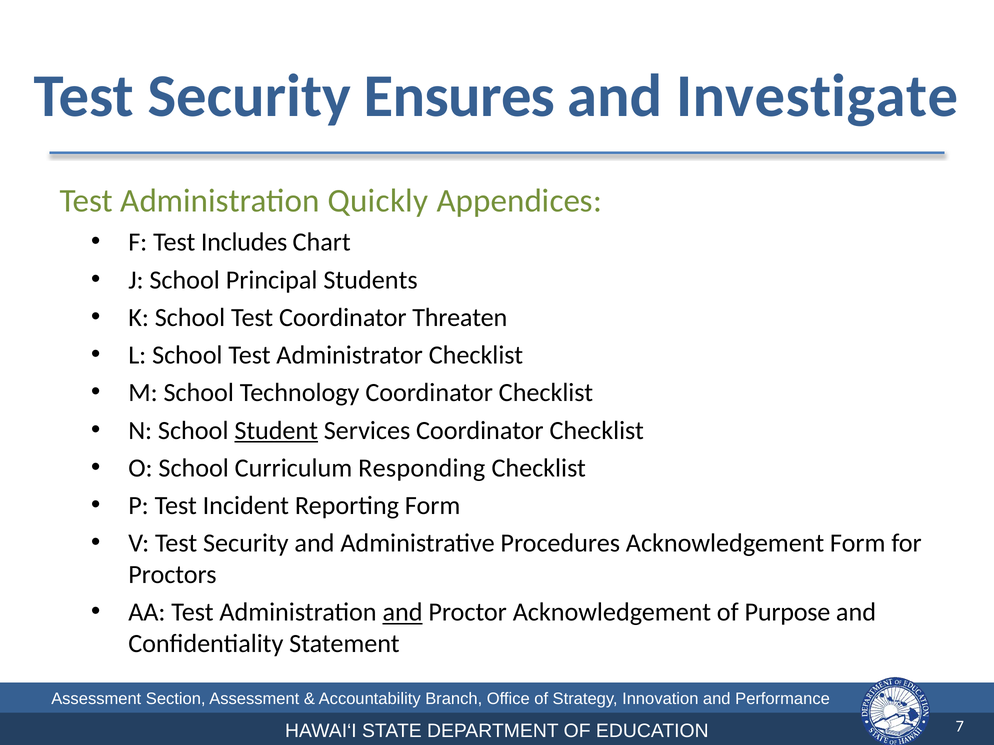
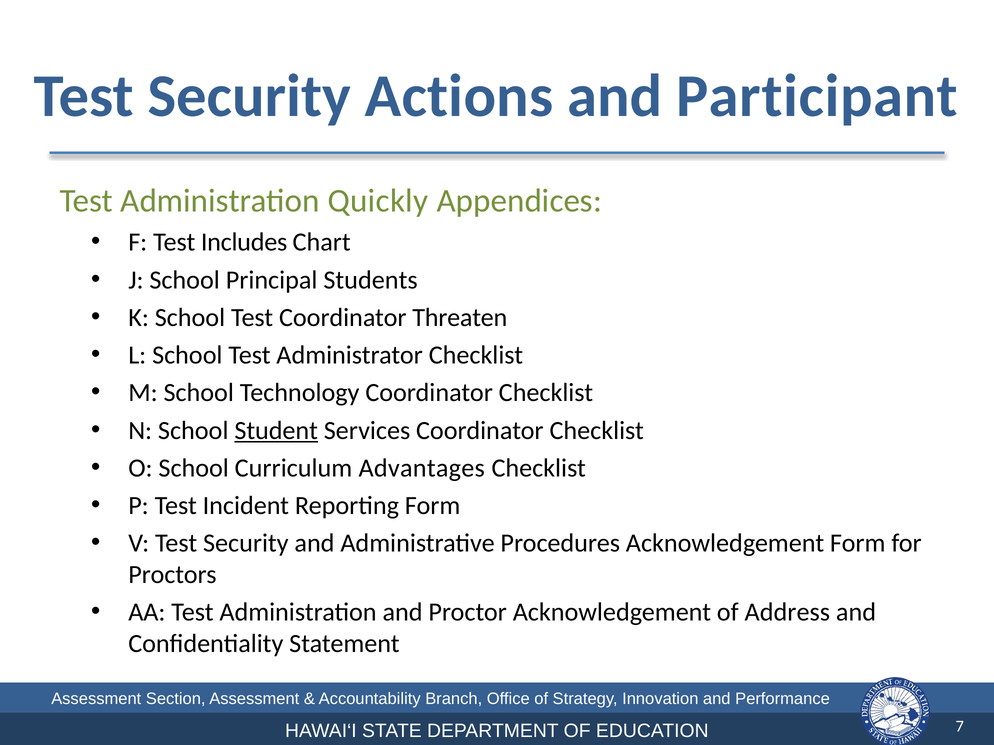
Ensures: Ensures -> Actions
Investigate: Investigate -> Participant
Responding: Responding -> Advantages
and at (403, 613) underline: present -> none
Purpose: Purpose -> Address
